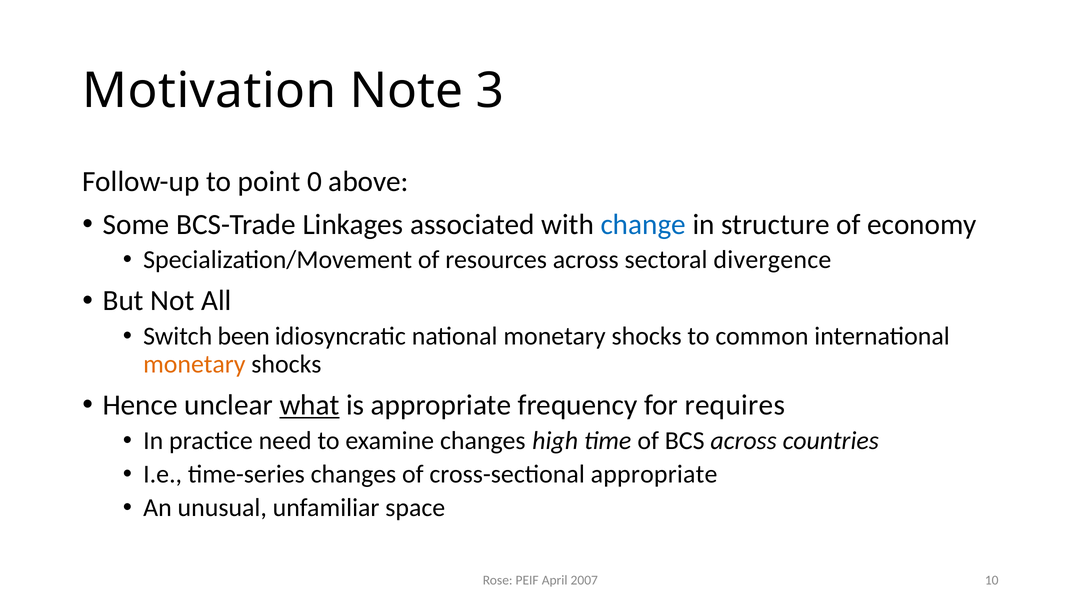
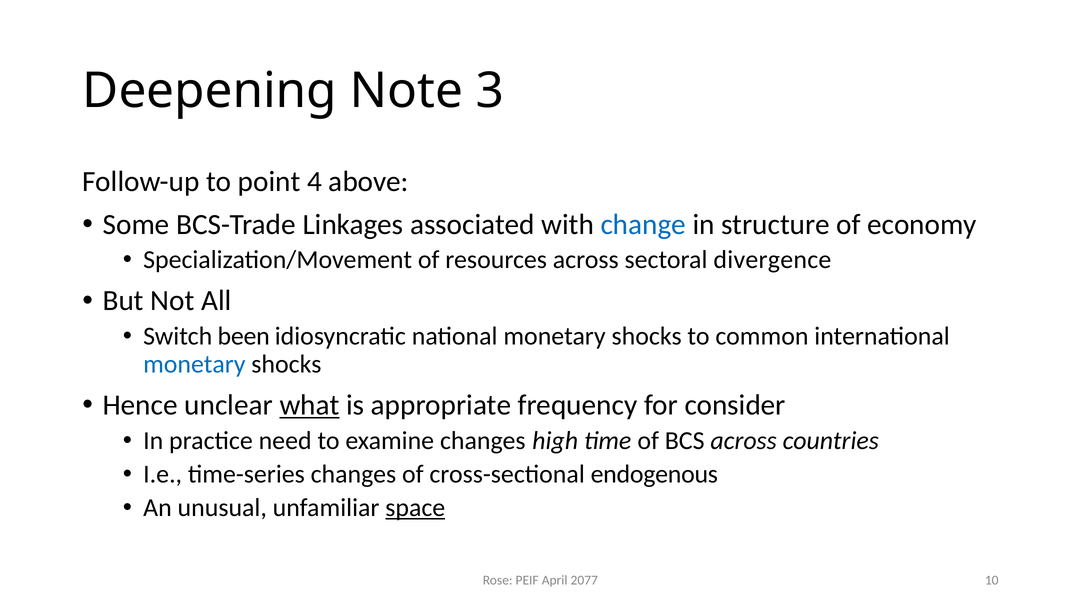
Motivation: Motivation -> Deepening
0: 0 -> 4
monetary at (194, 364) colour: orange -> blue
requires: requires -> consider
cross-sectional appropriate: appropriate -> endogenous
space underline: none -> present
2007: 2007 -> 2077
